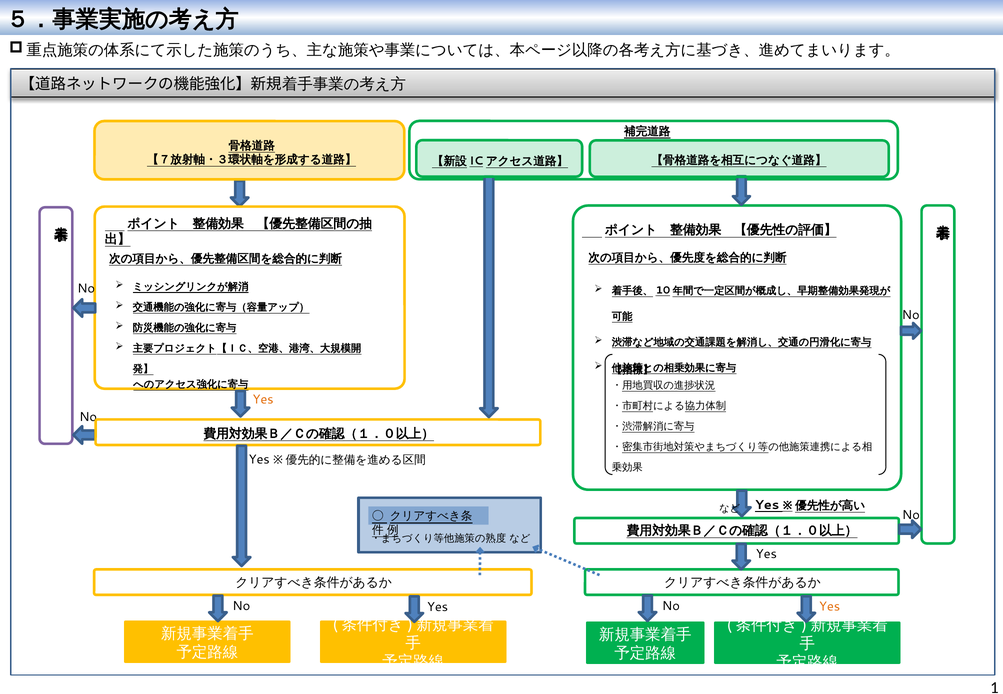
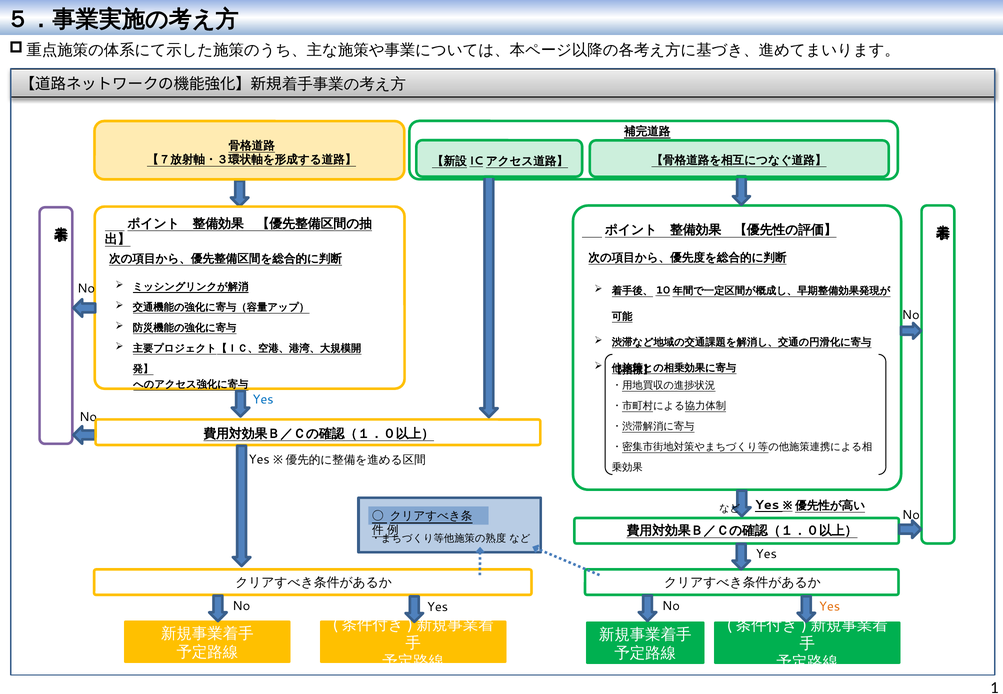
Yes at (263, 400) colour: orange -> blue
